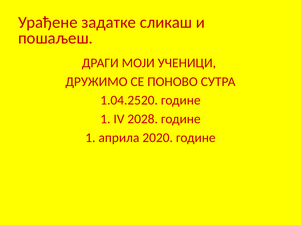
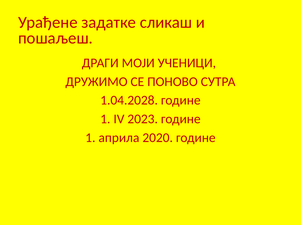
1.04.2520: 1.04.2520 -> 1.04.2028
2028: 2028 -> 2023
